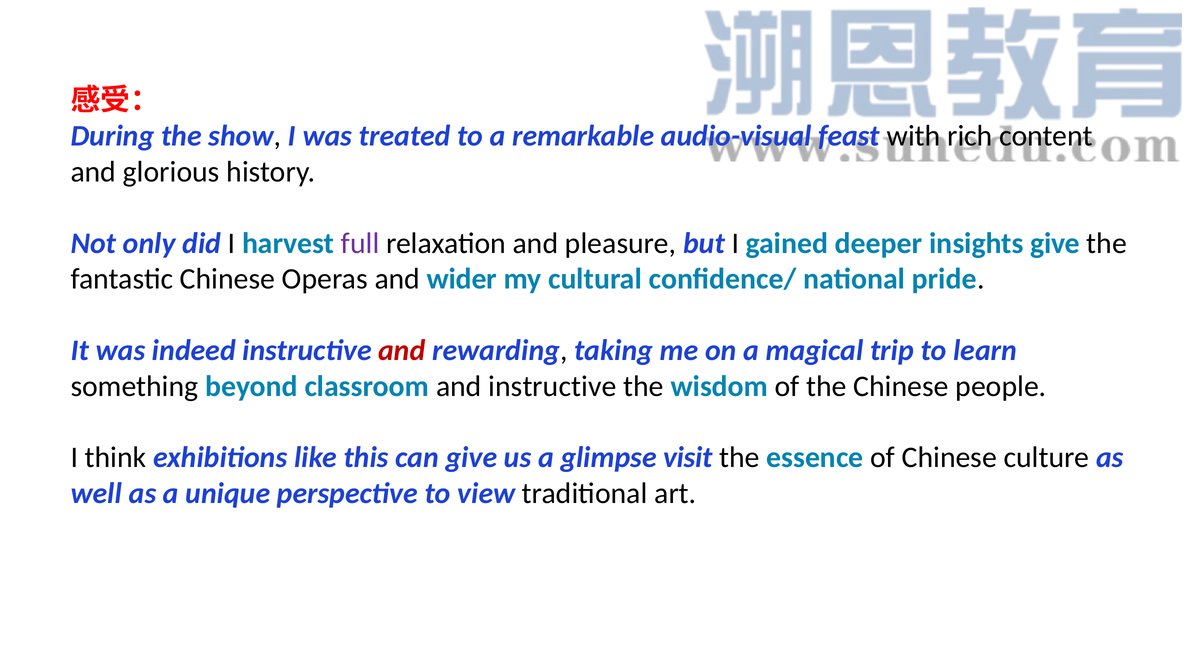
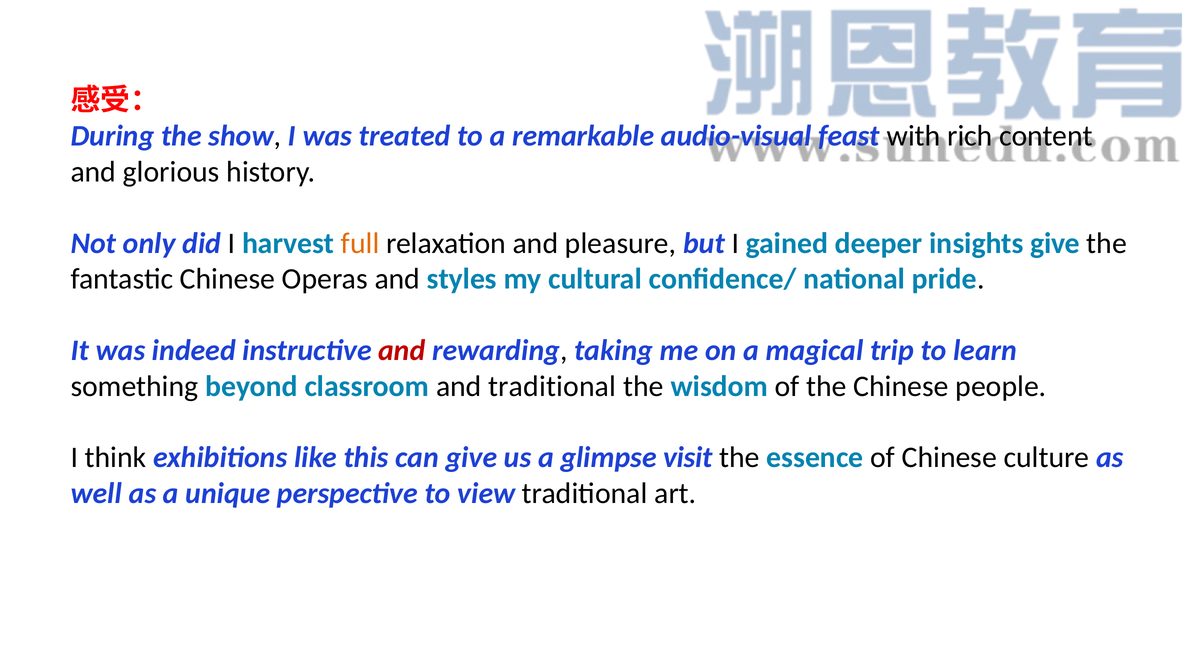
full colour: purple -> orange
wider: wider -> styles
and instructive: instructive -> traditional
